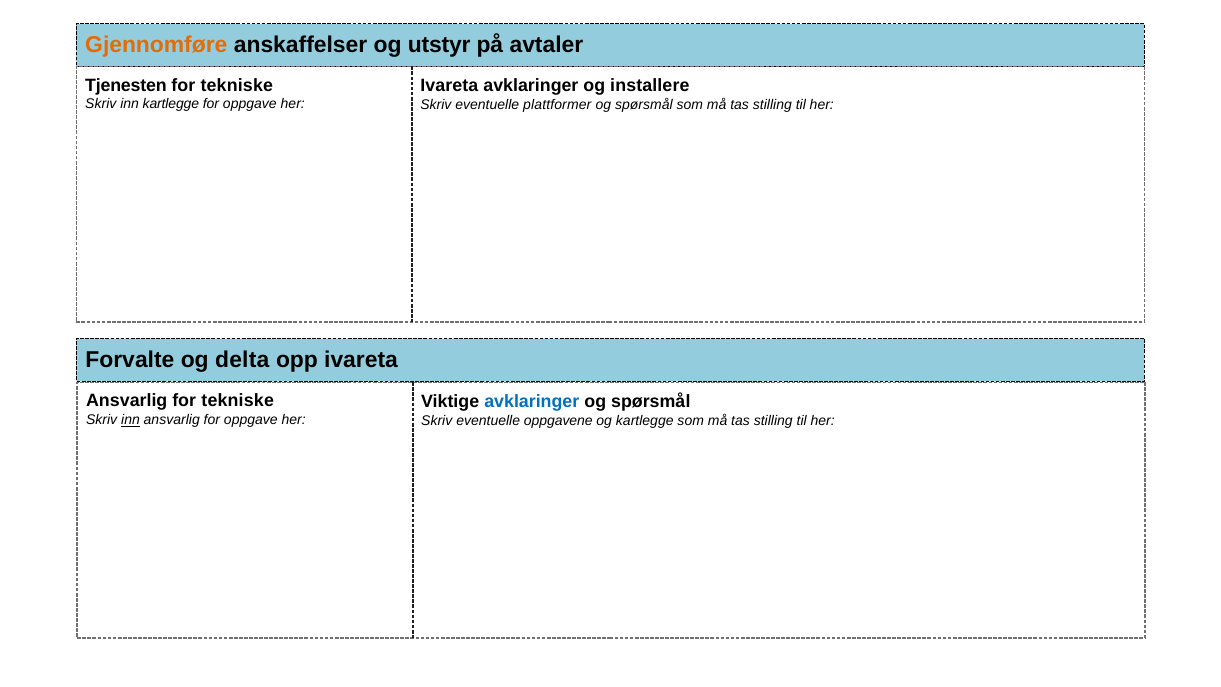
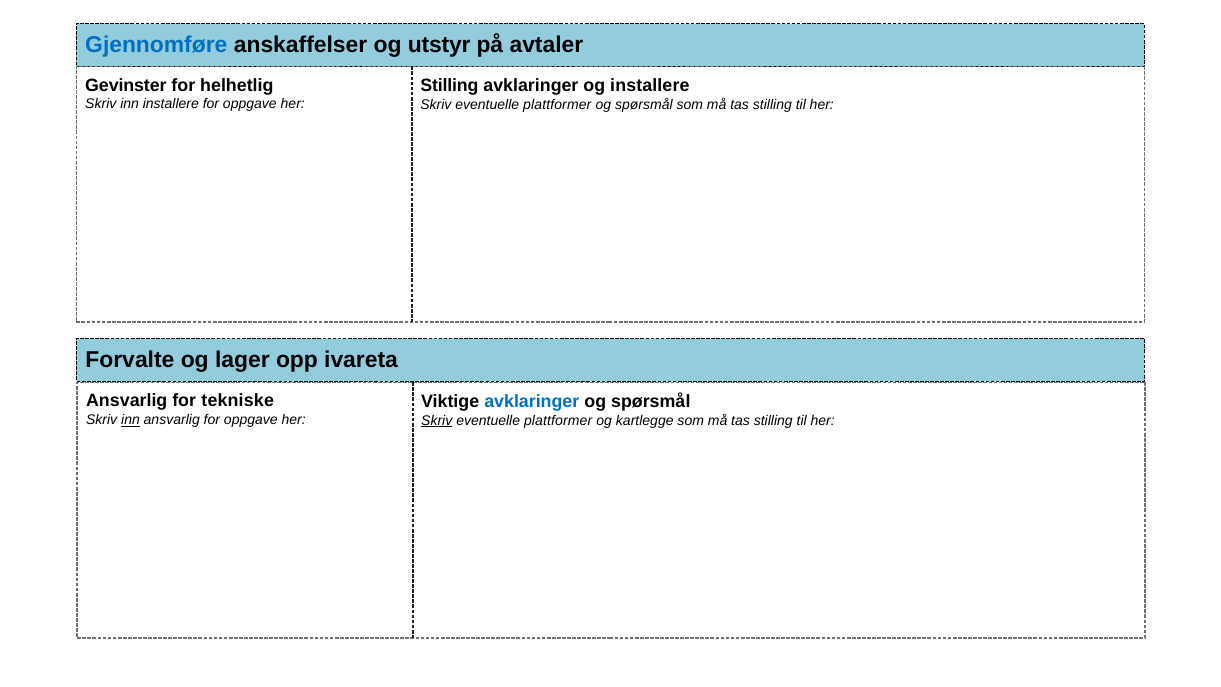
Gjennomføre colour: orange -> blue
Tjenesten: Tjenesten -> Gevinster
tekniske at (237, 85): tekniske -> helhetlig
Ivareta at (449, 86): Ivareta -> Stilling
inn kartlegge: kartlegge -> installere
delta: delta -> lager
Skriv at (437, 421) underline: none -> present
oppgavene at (558, 421): oppgavene -> plattformer
